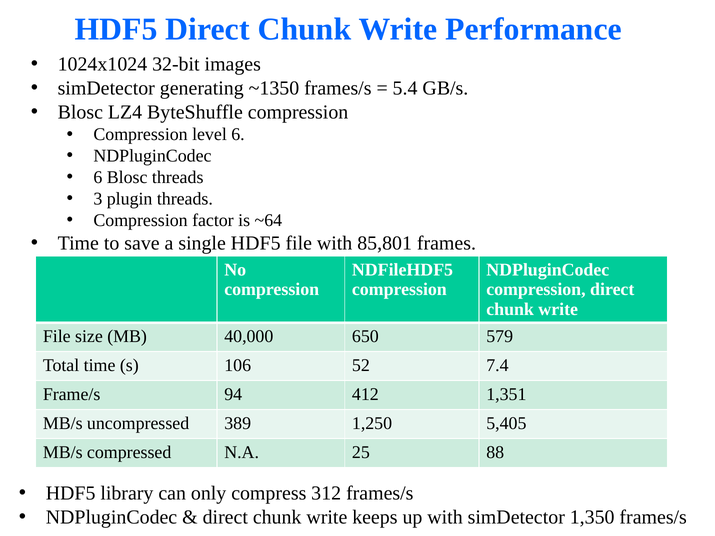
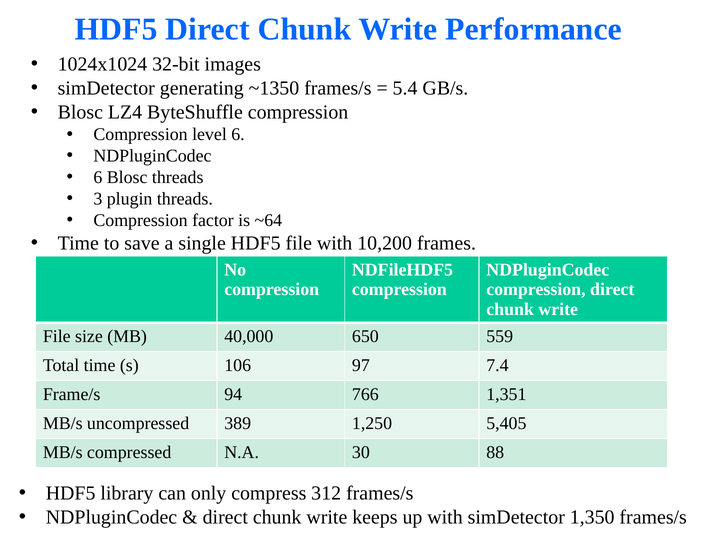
85,801: 85,801 -> 10,200
579: 579 -> 559
52: 52 -> 97
412: 412 -> 766
25: 25 -> 30
